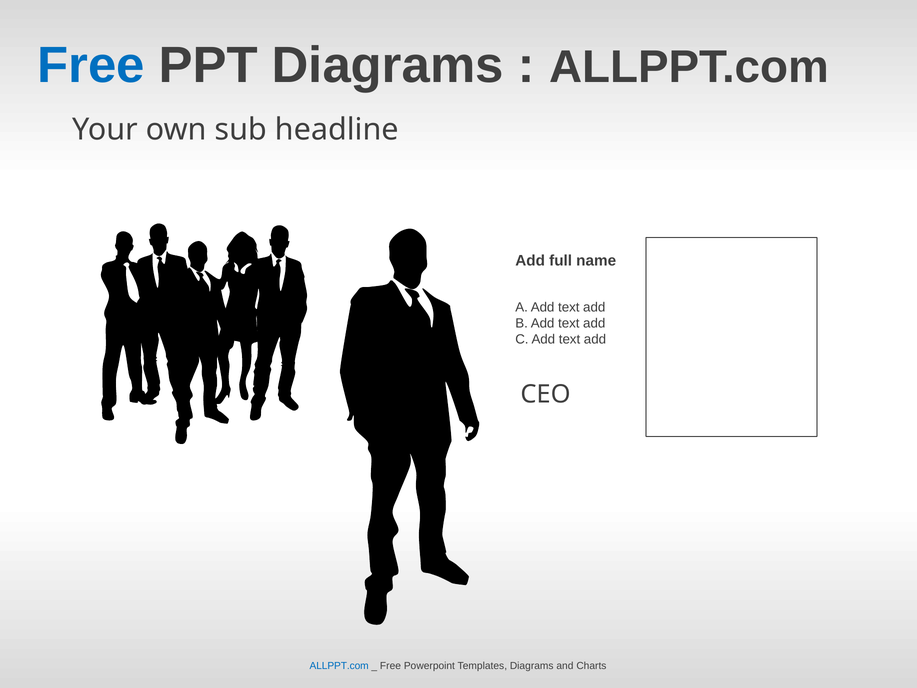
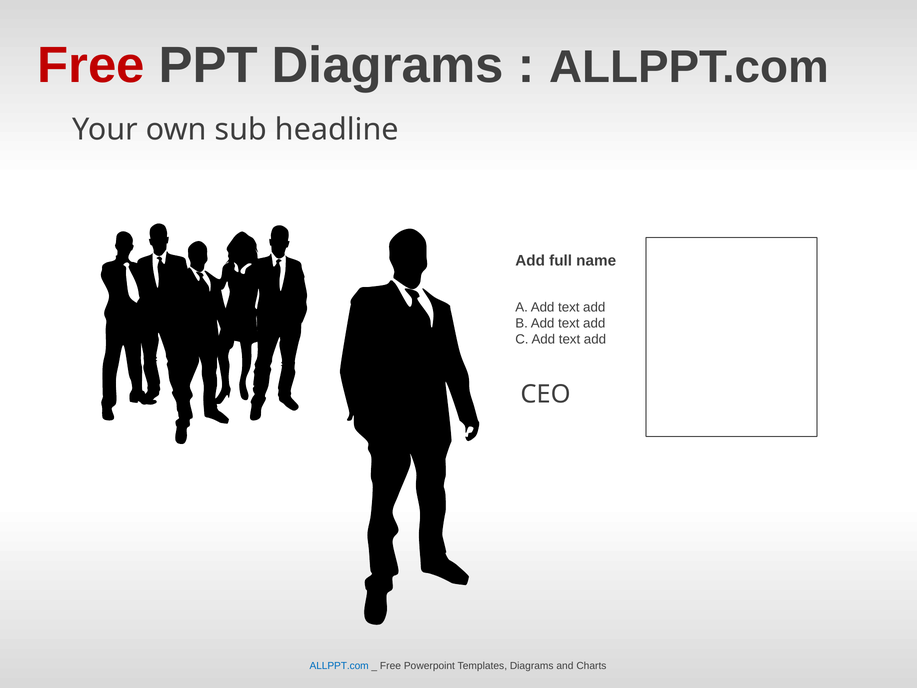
Free at (91, 66) colour: blue -> red
